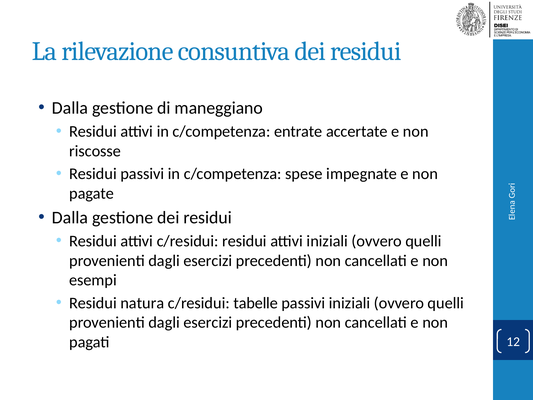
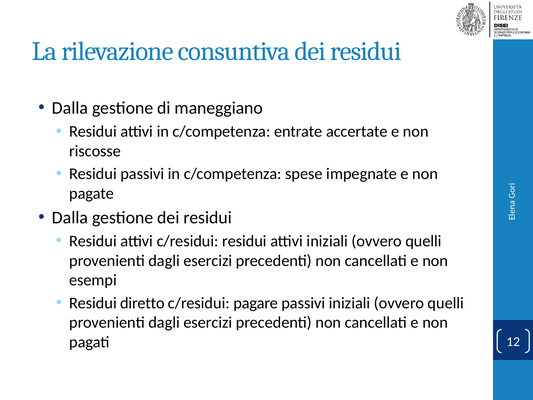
natura: natura -> diretto
tabelle: tabelle -> pagare
